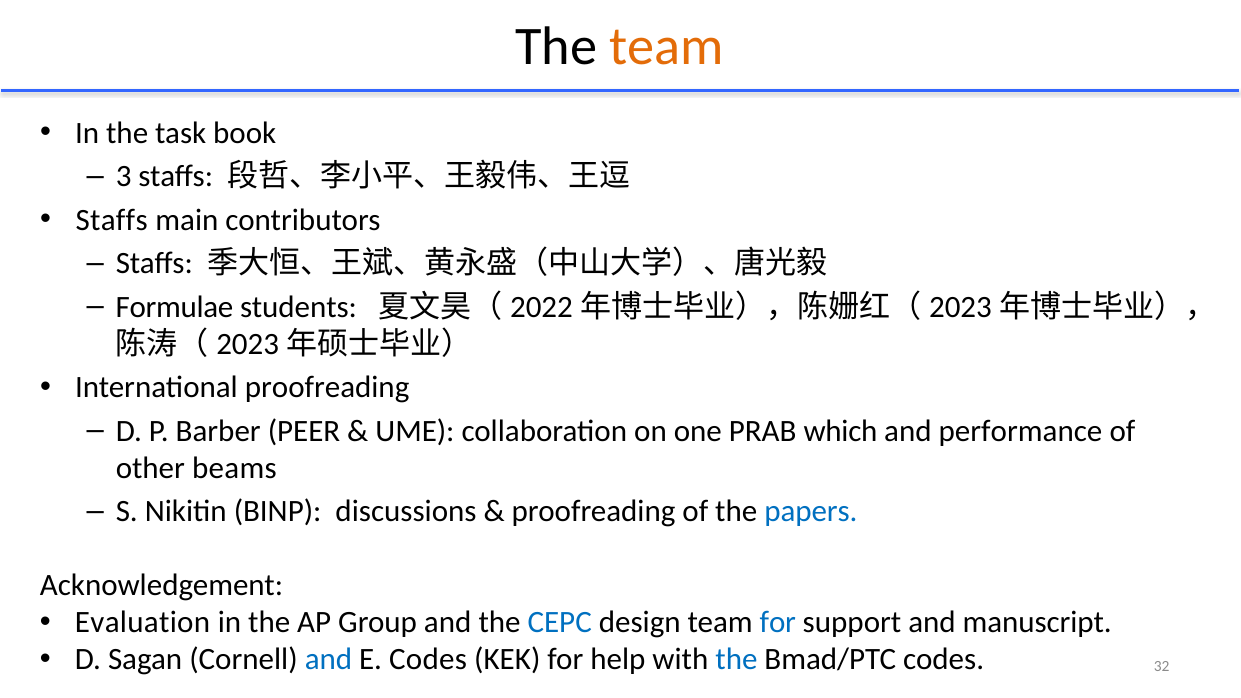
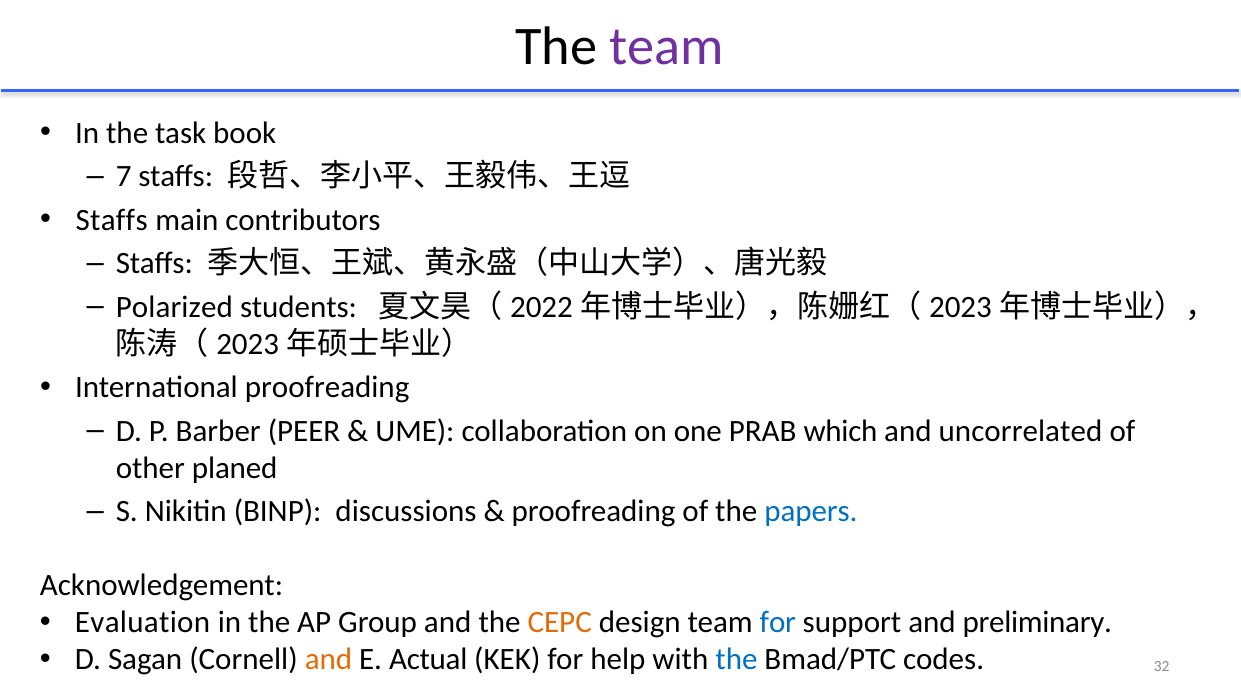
team at (667, 46) colour: orange -> purple
3: 3 -> 7
Formulae: Formulae -> Polarized
performance: performance -> uncorrelated
beams: beams -> planed
CEPC colour: blue -> orange
manuscript: manuscript -> preliminary
and at (328, 660) colour: blue -> orange
E Codes: Codes -> Actual
